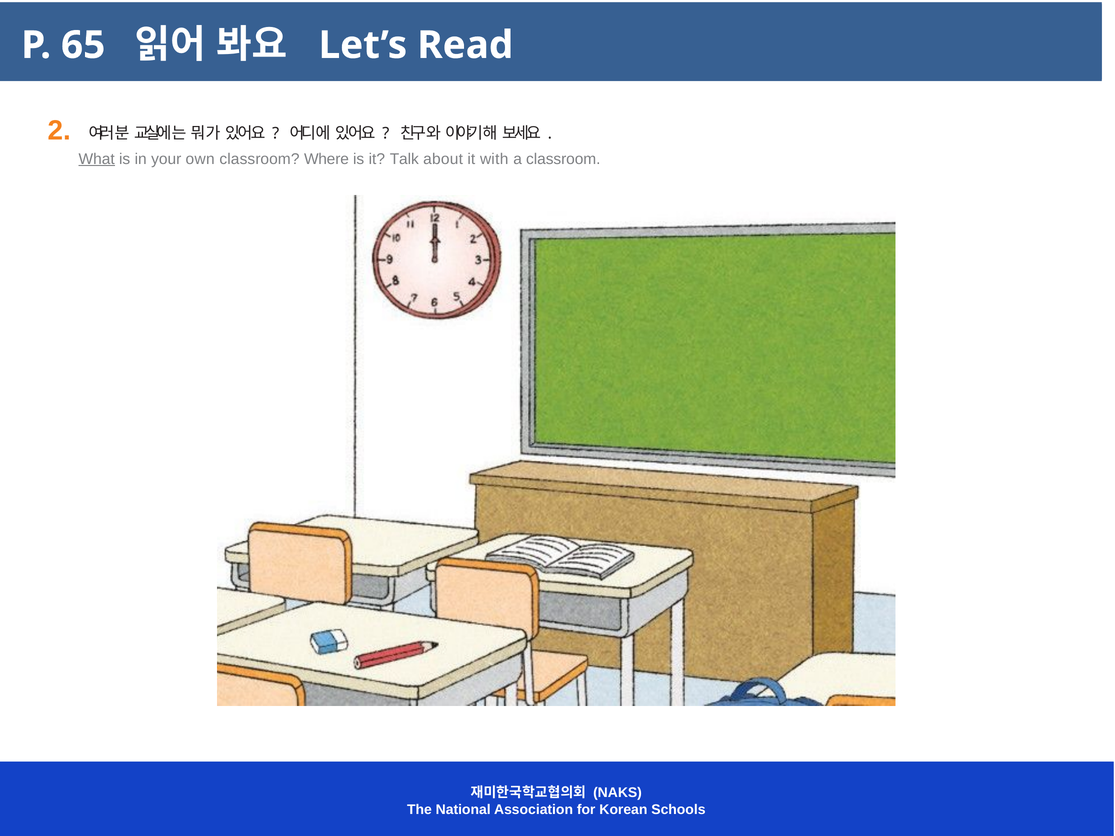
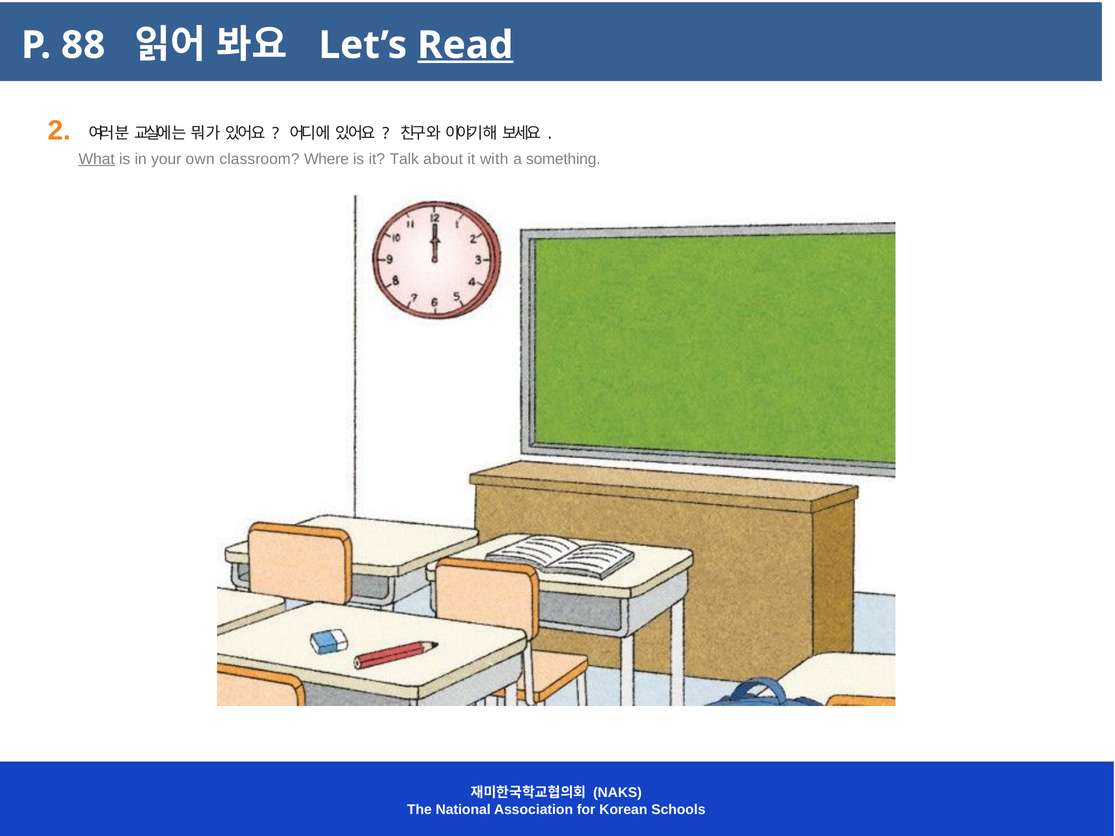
65: 65 -> 88
Read underline: none -> present
a classroom: classroom -> something
